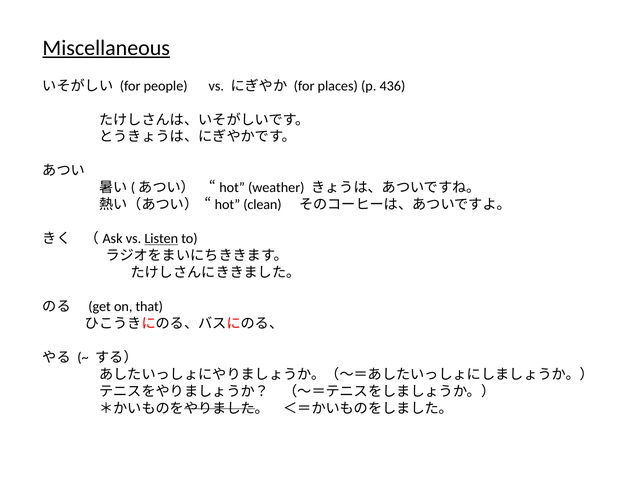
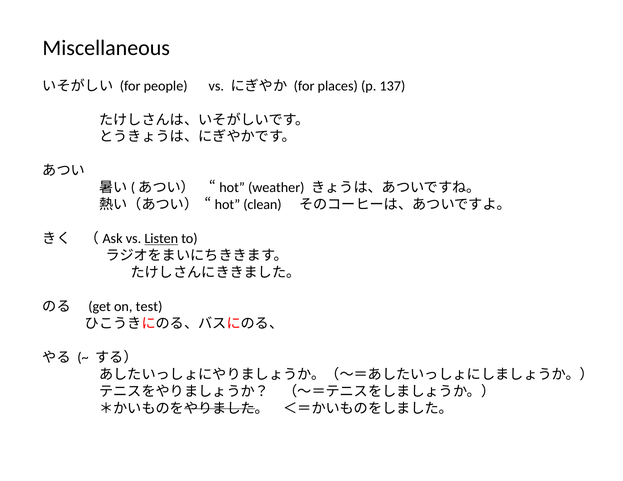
Miscellaneous underline: present -> none
436: 436 -> 137
that: that -> test
